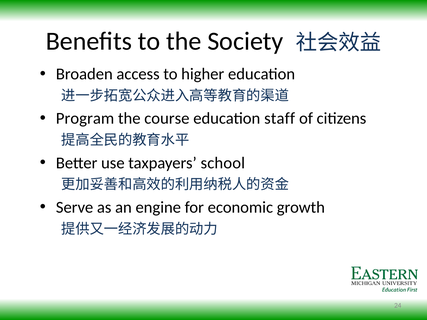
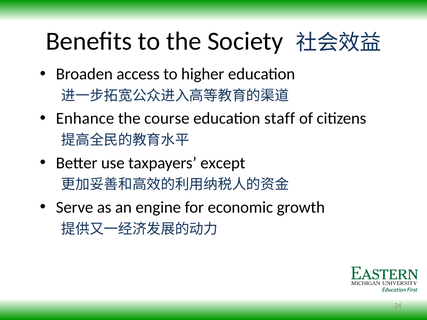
Program: Program -> Enhance
school: school -> except
